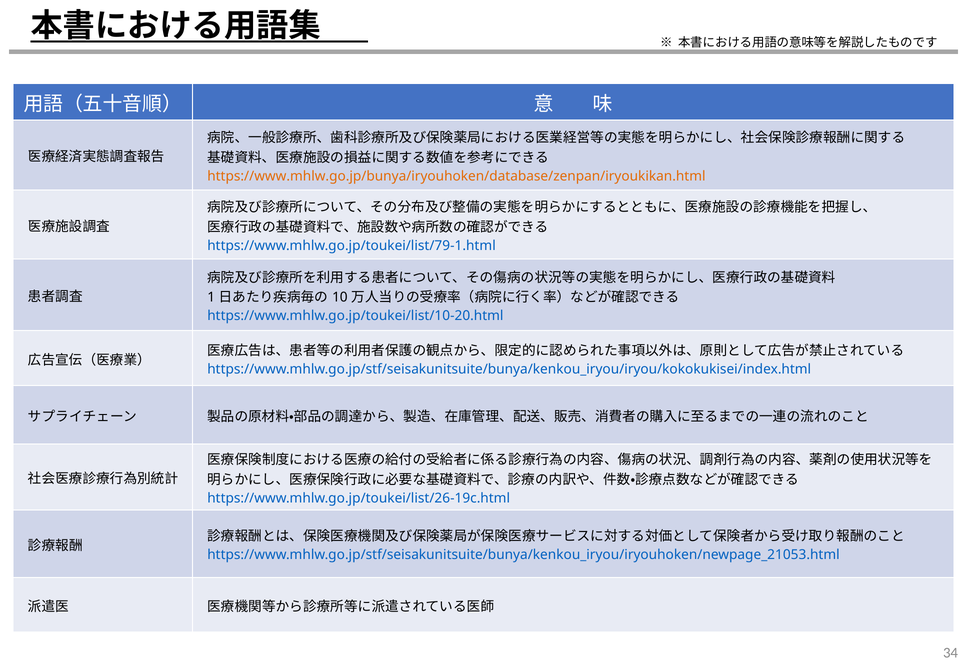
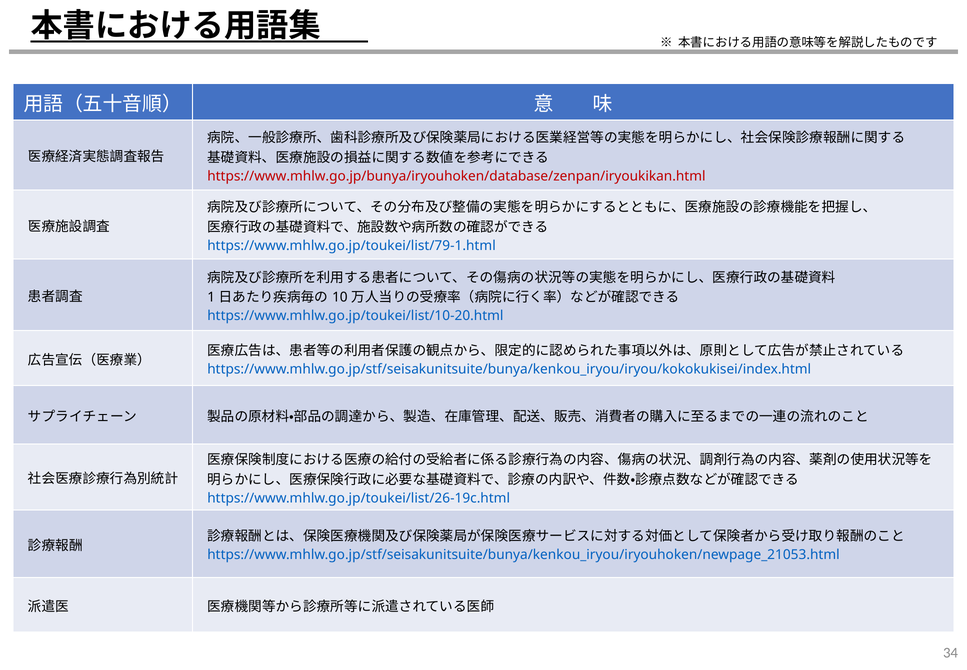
https://www.mhlw.go.jp/bunya/iryouhoken/database/zenpan/iryoukikan.html colour: orange -> red
